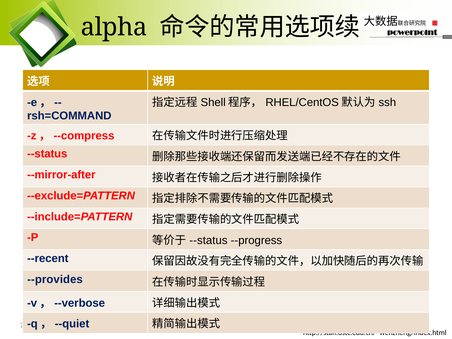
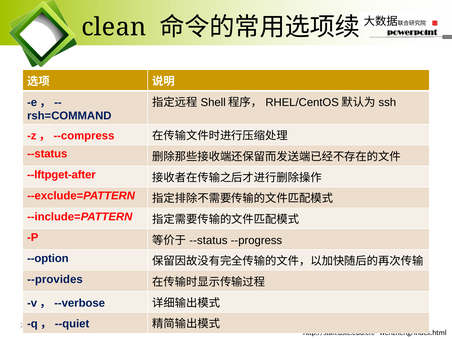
alpha: alpha -> clean
--mirror-after: --mirror-after -> --lftpget-after
--recent: --recent -> --option
